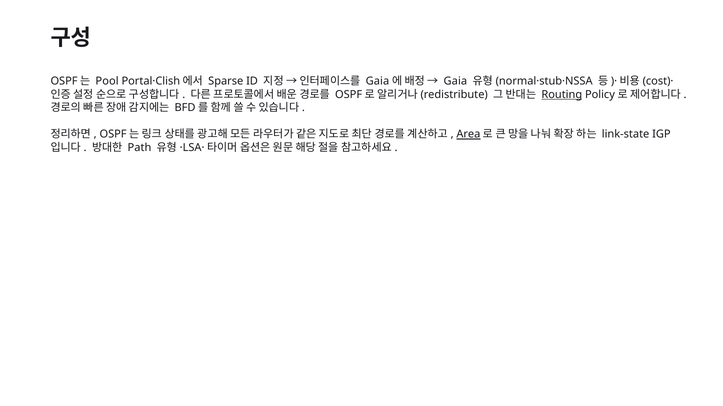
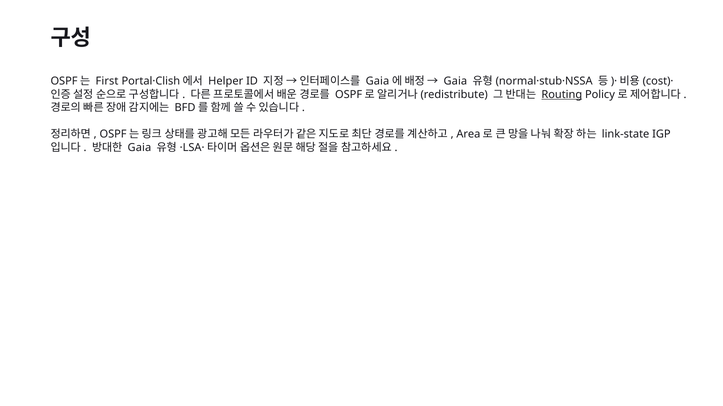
Pool: Pool -> First
Sparse: Sparse -> Helper
Area underline: present -> none
Path at (139, 148): Path -> Gaia
